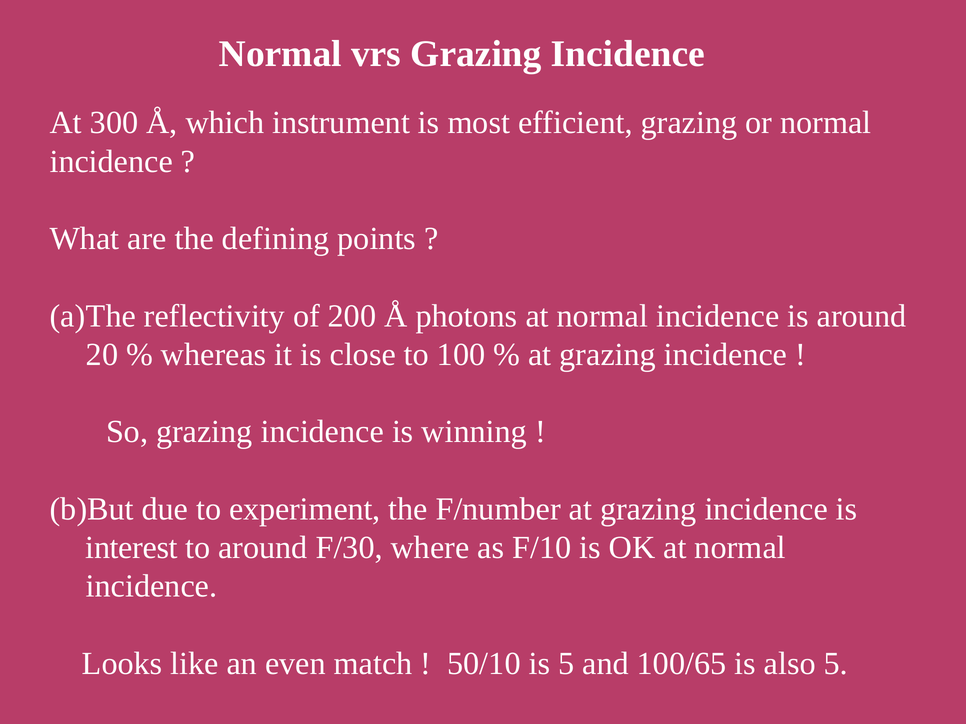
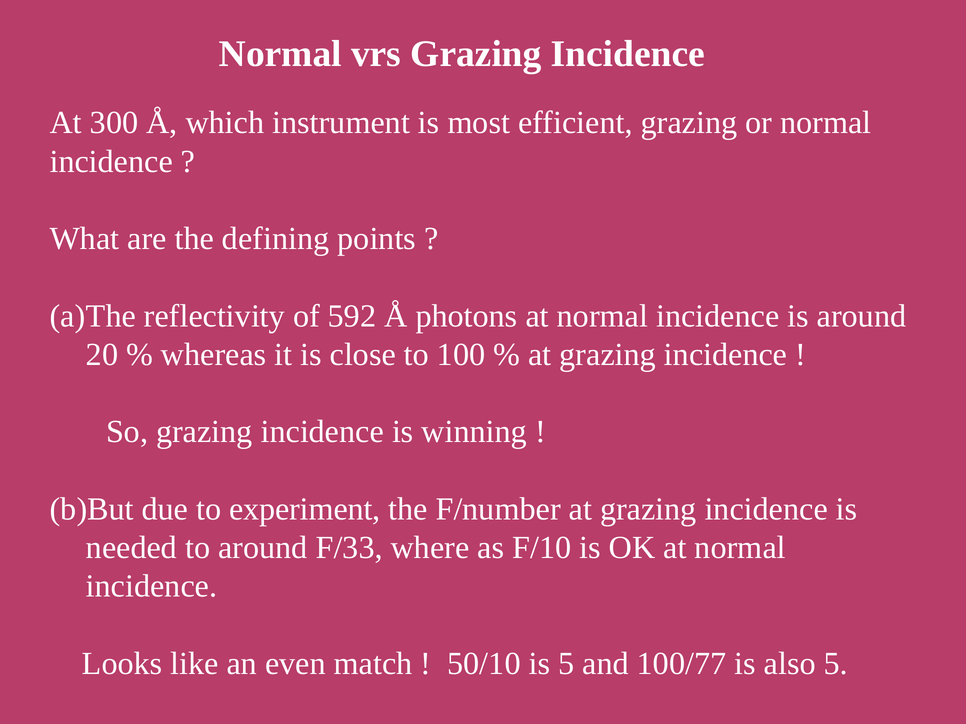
200: 200 -> 592
interest: interest -> needed
F/30: F/30 -> F/33
100/65: 100/65 -> 100/77
